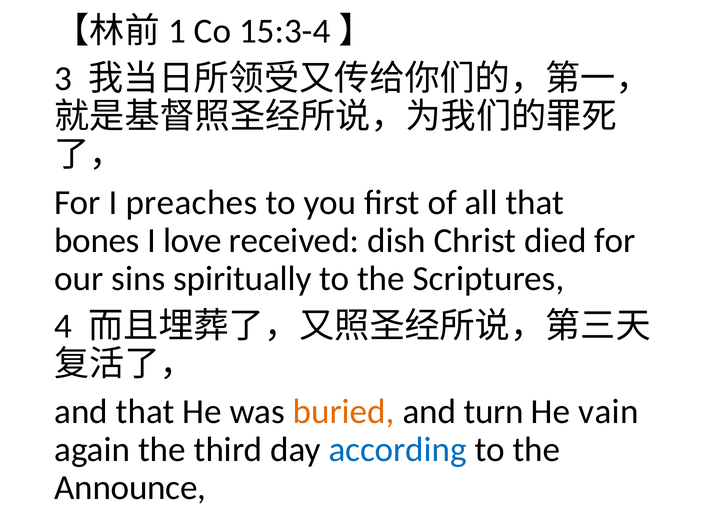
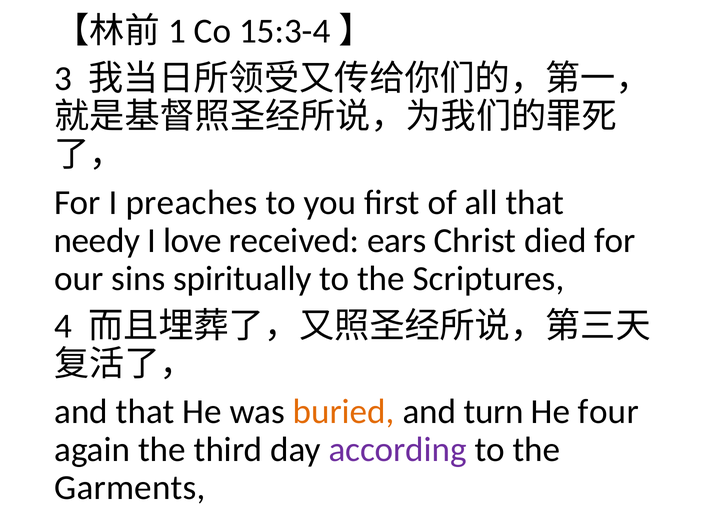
bones: bones -> needy
dish: dish -> ears
vain: vain -> four
according colour: blue -> purple
Announce: Announce -> Garments
